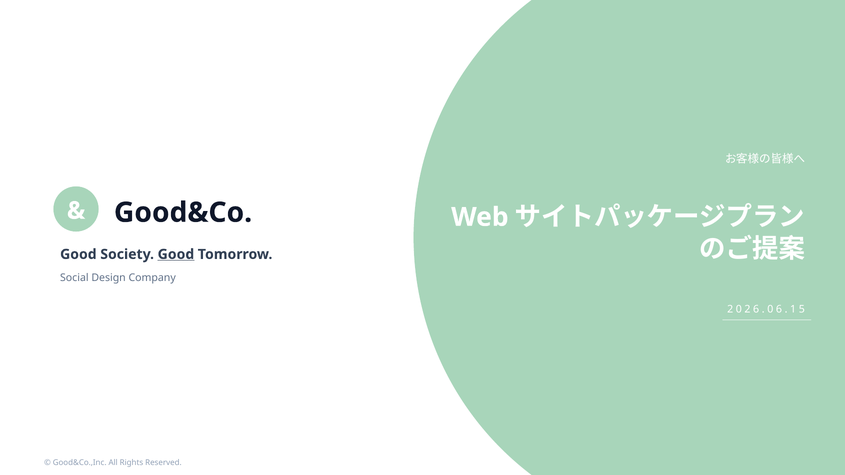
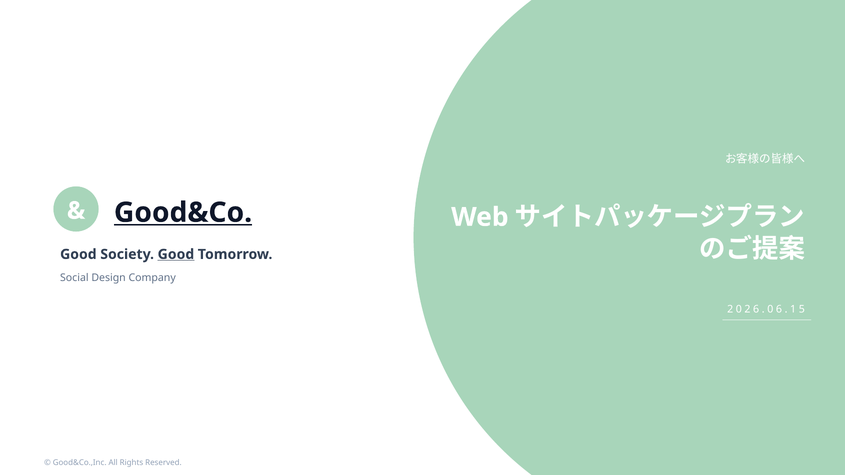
Good&Co underline: none -> present
